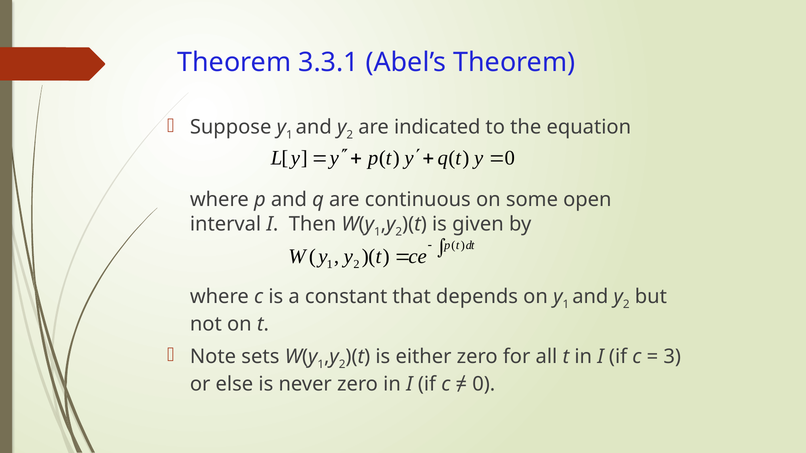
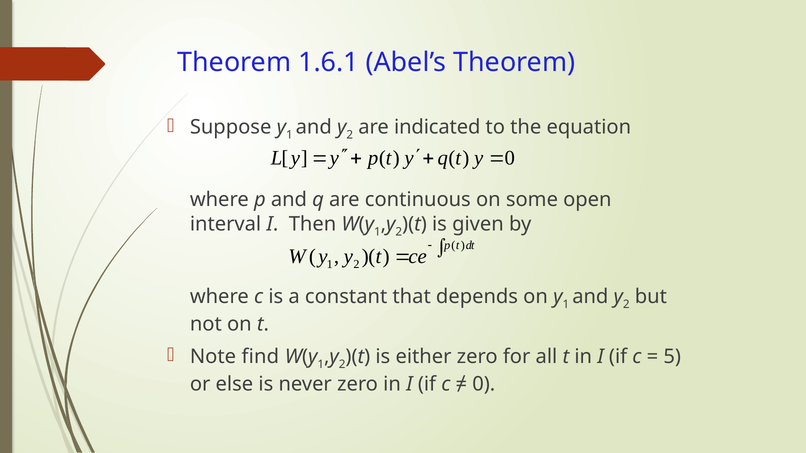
3.3.1: 3.3.1 -> 1.6.1
sets: sets -> find
3: 3 -> 5
